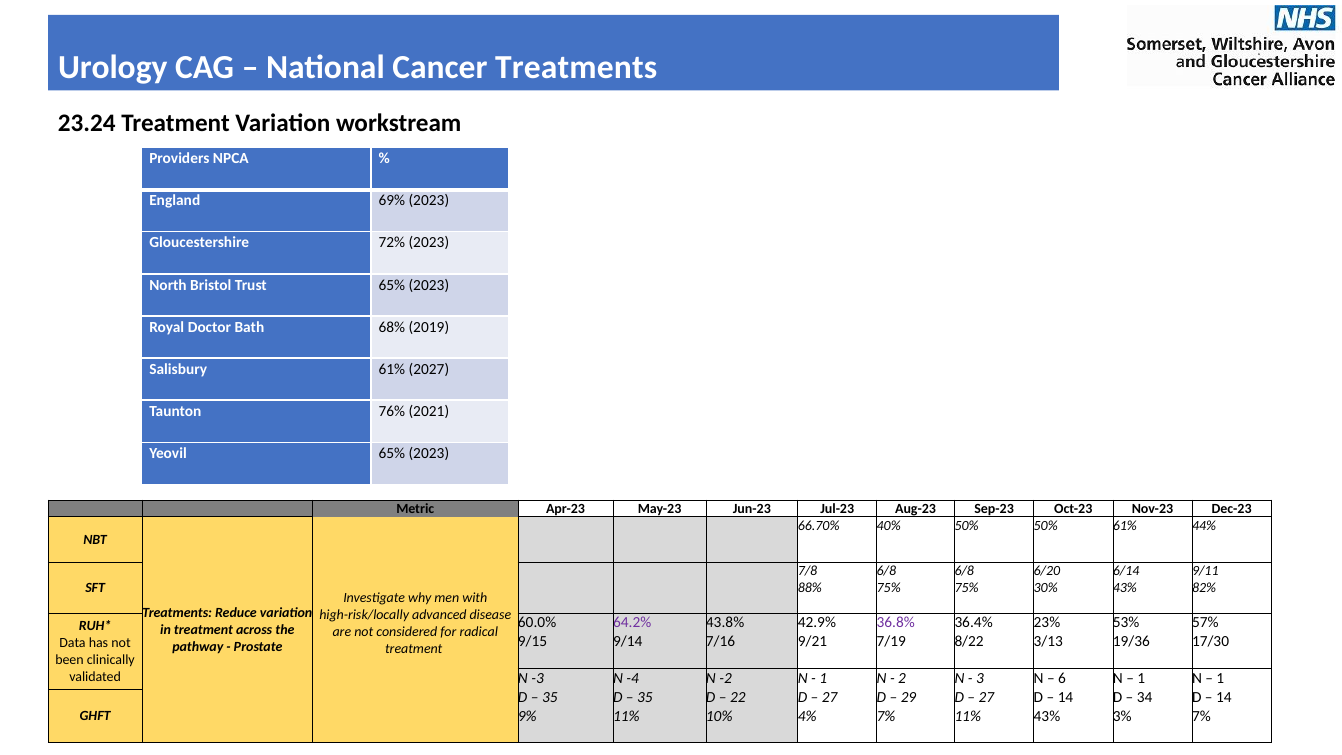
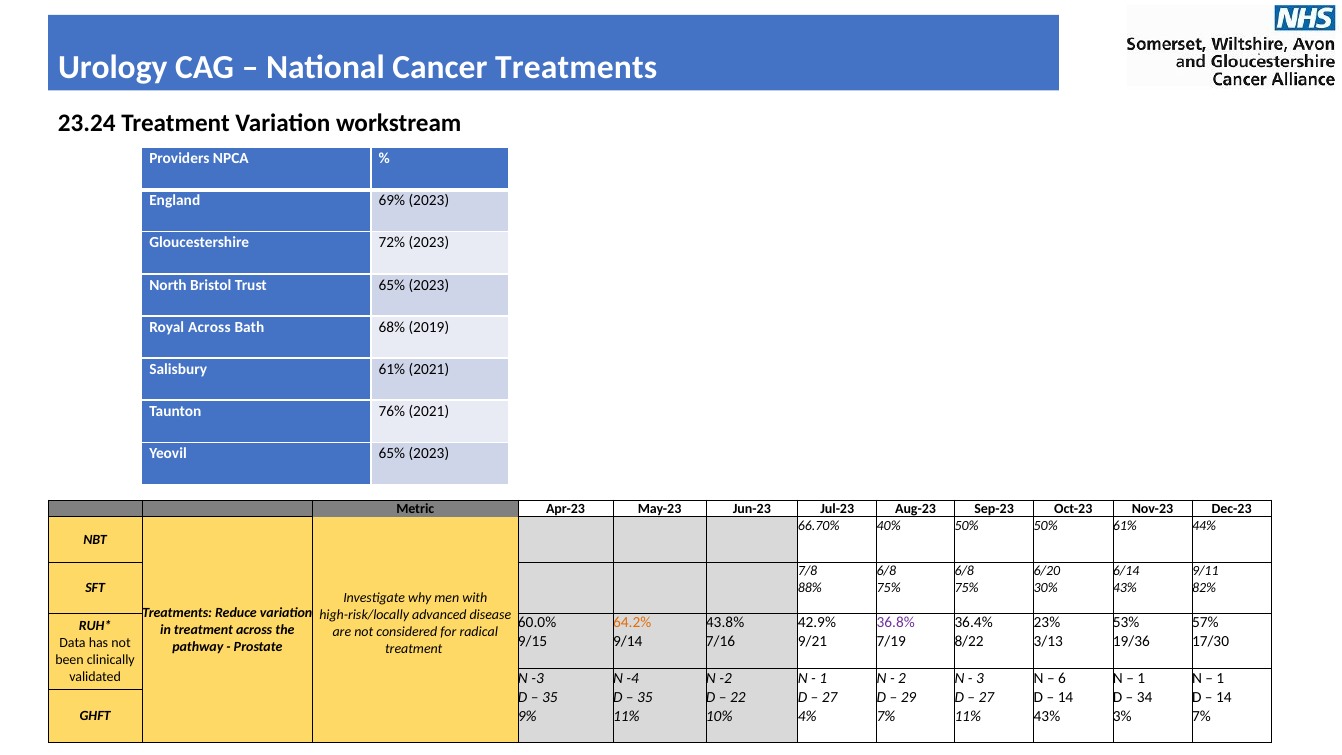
Royal Doctor: Doctor -> Across
61% 2027: 2027 -> 2021
64.2% colour: purple -> orange
